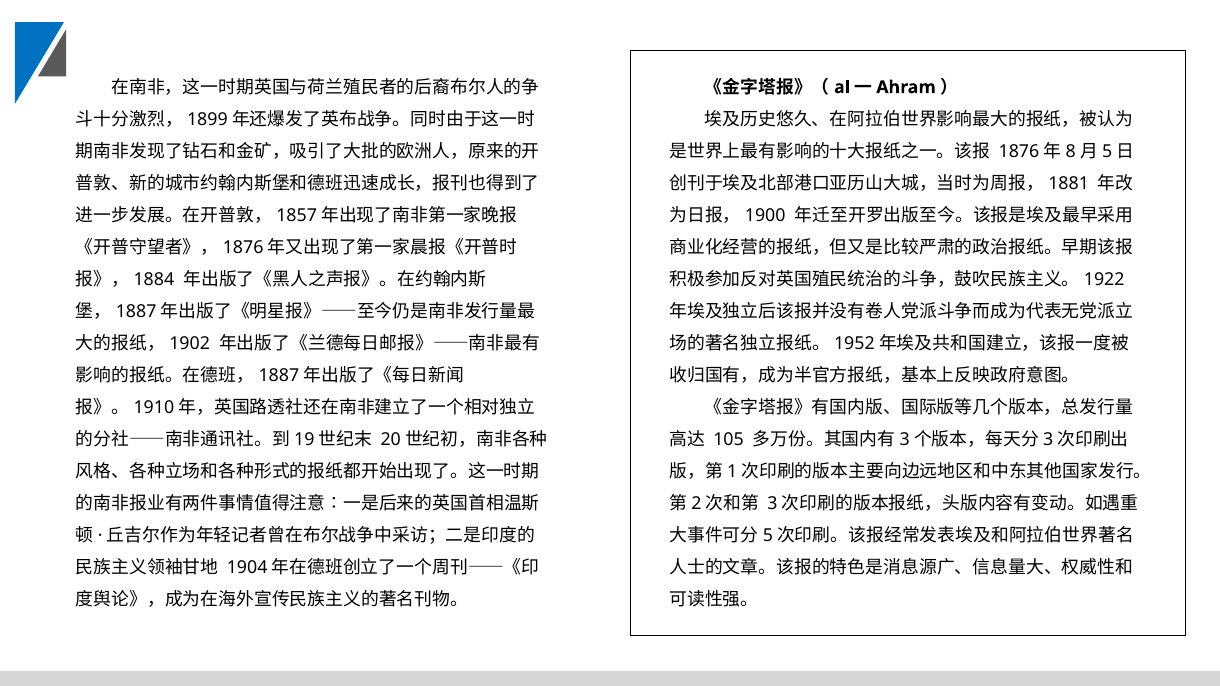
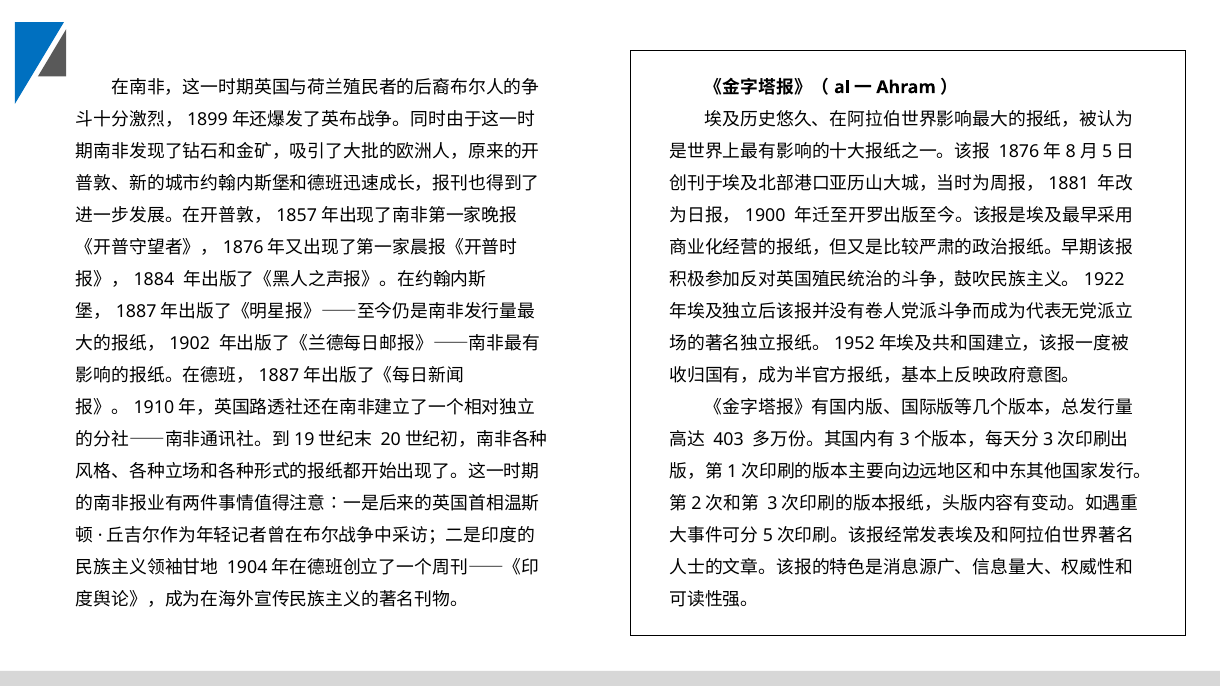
105: 105 -> 403
